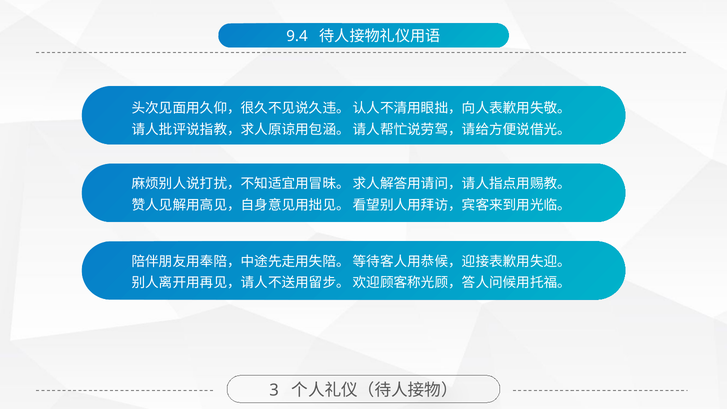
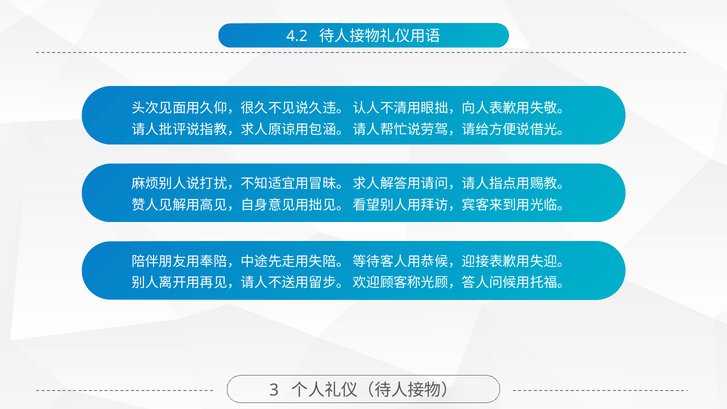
9.4: 9.4 -> 4.2
